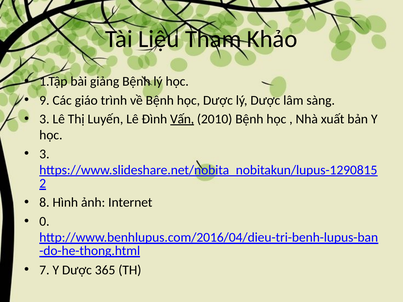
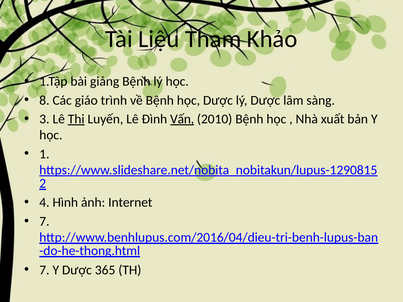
9: 9 -> 8
Thị underline: none -> present
3 at (44, 154): 3 -> 1
8: 8 -> 4
0 at (44, 221): 0 -> 7
